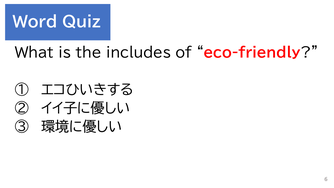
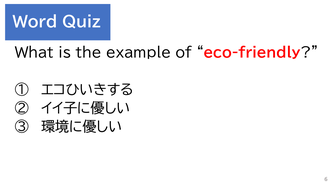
includes: includes -> example
